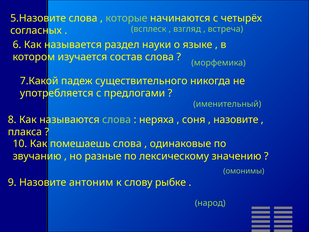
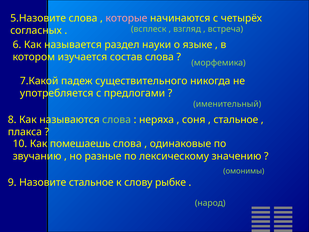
которые colour: light green -> pink
назовите at (236, 119): назовите -> стальное
Назовите антоним: антоним -> стальное
